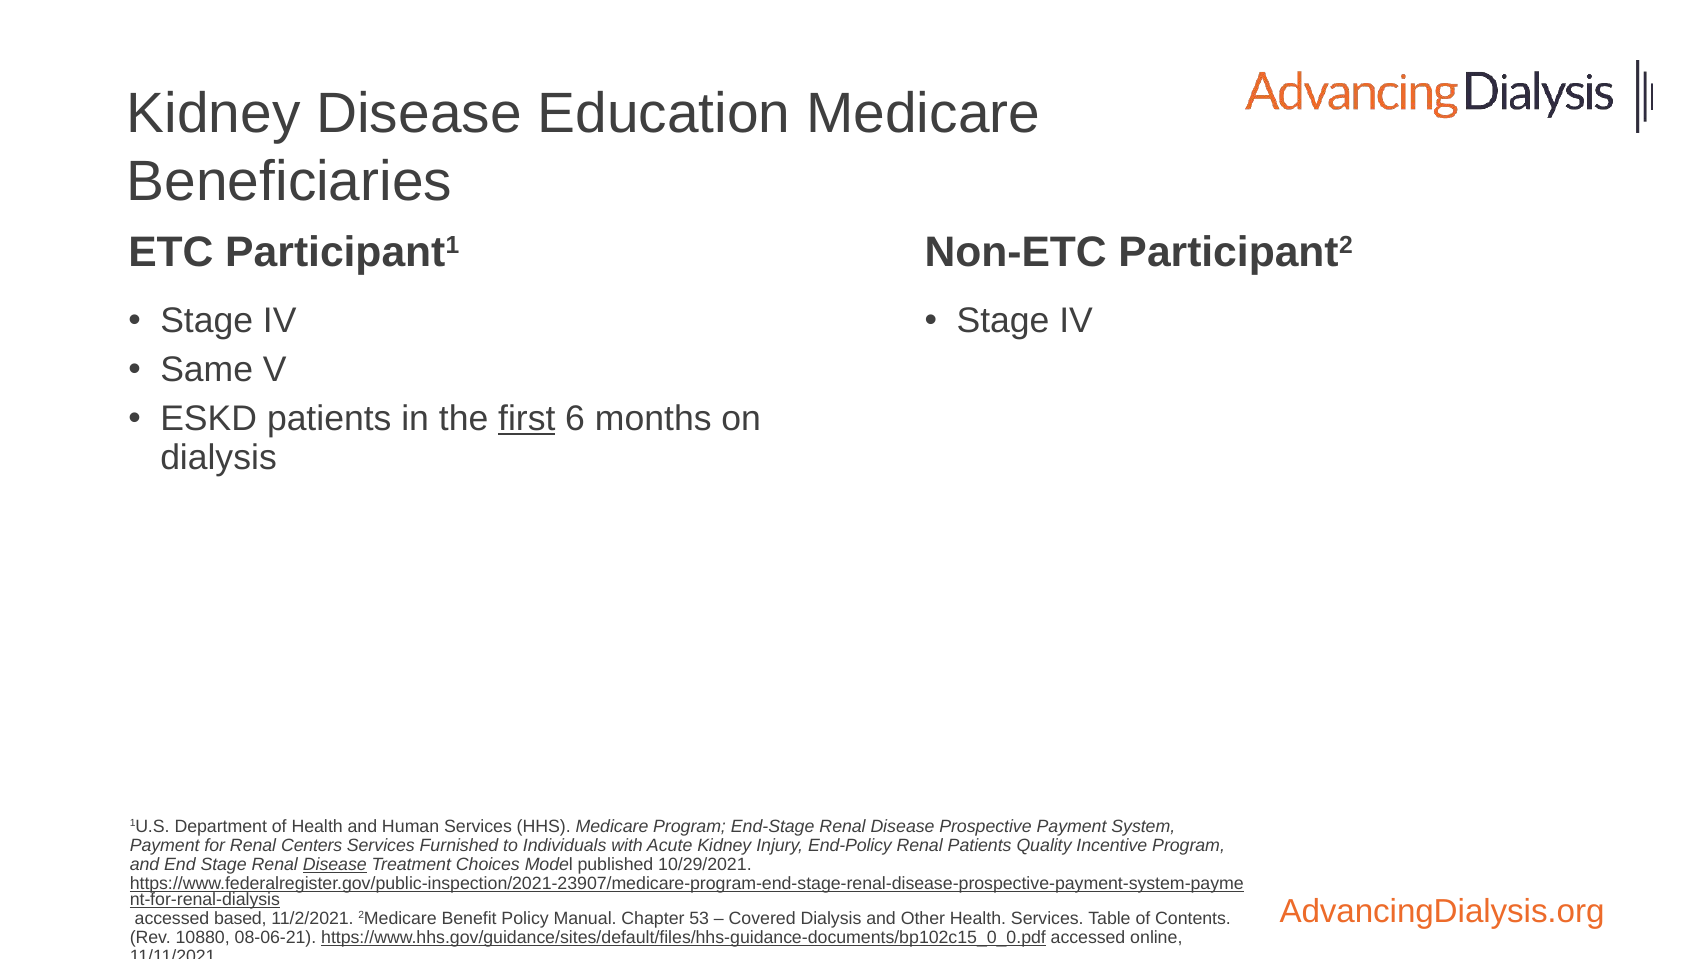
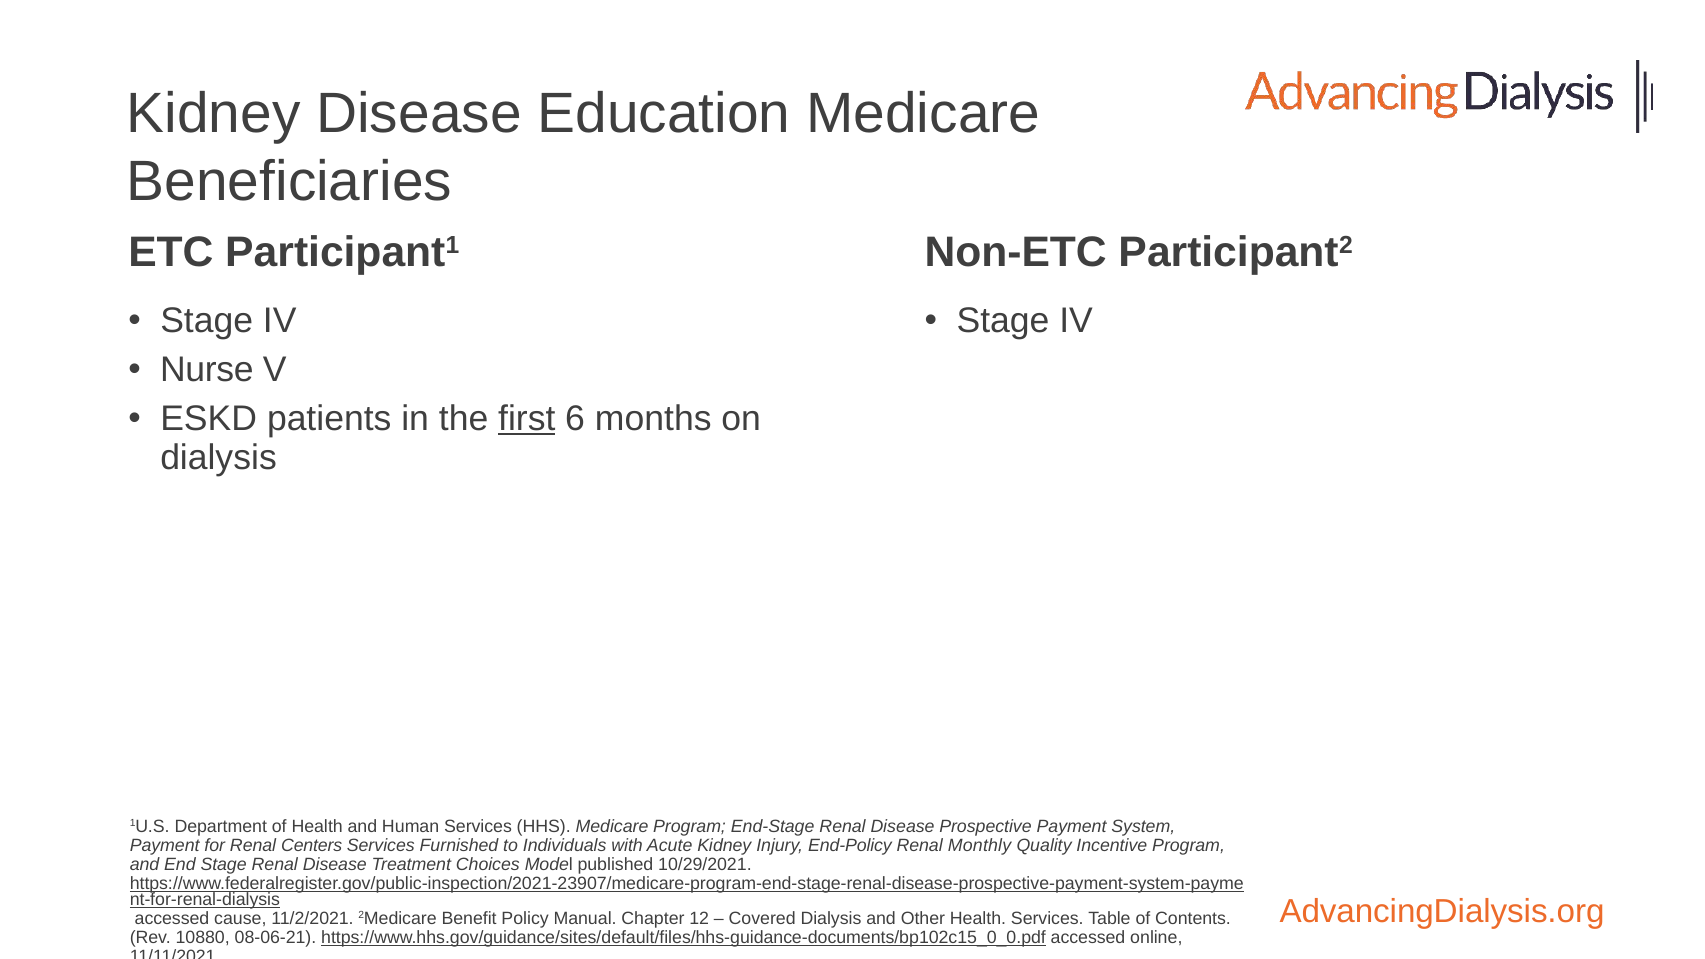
Same: Same -> Nurse
Renal Patients: Patients -> Monthly
Disease at (335, 865) underline: present -> none
based: based -> cause
53: 53 -> 12
